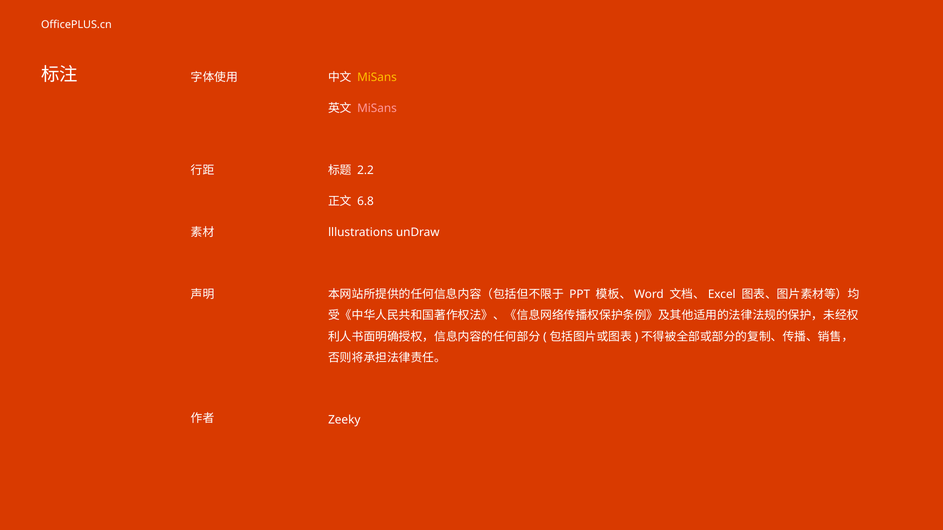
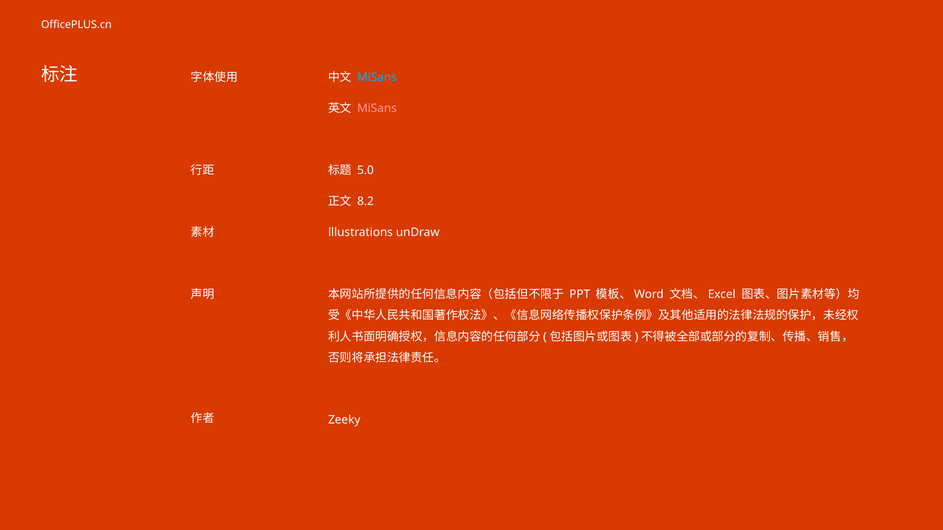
MiSans at (377, 77) colour: yellow -> light blue
2.2: 2.2 -> 5.0
6.8: 6.8 -> 8.2
